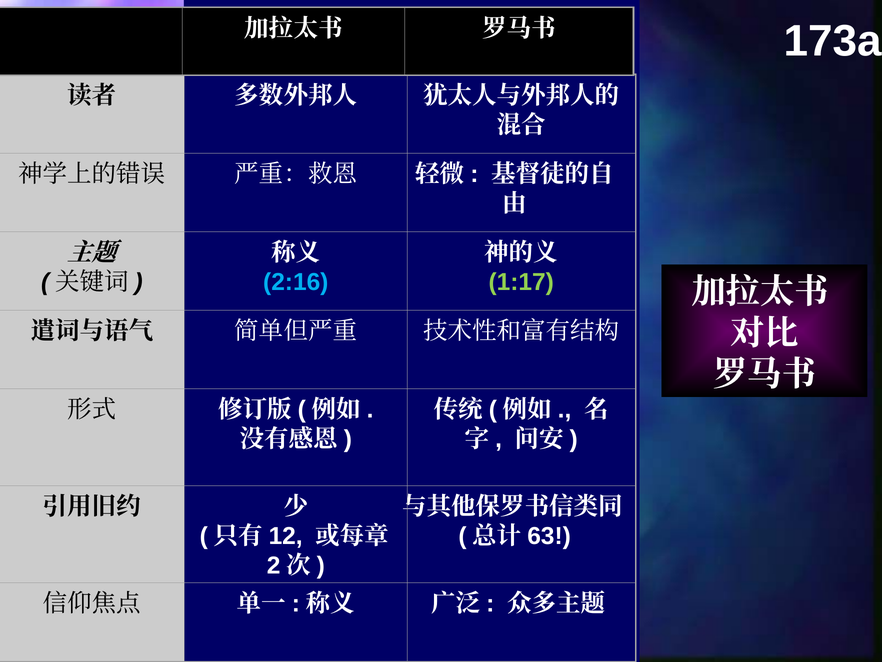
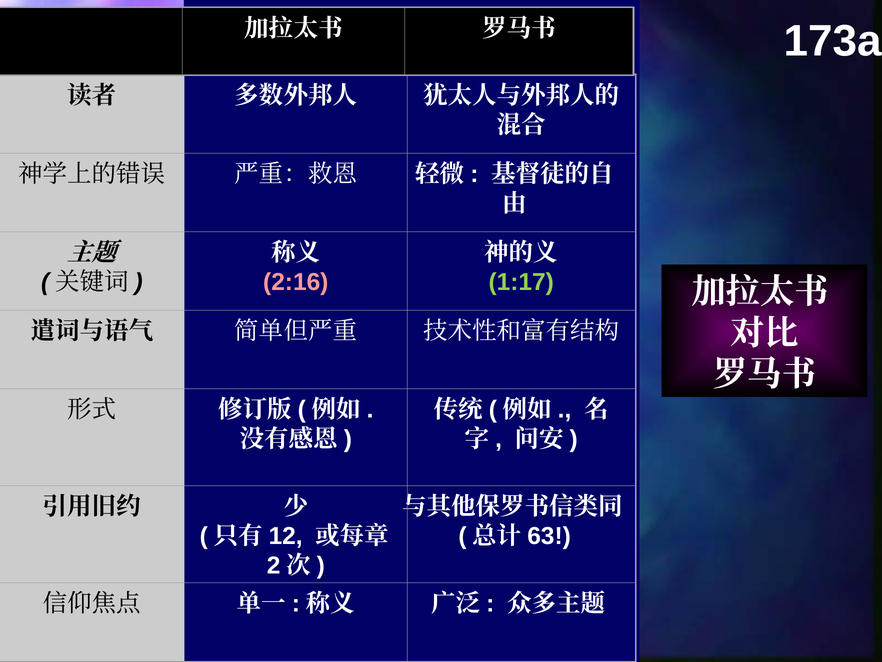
2:16 colour: light blue -> pink
